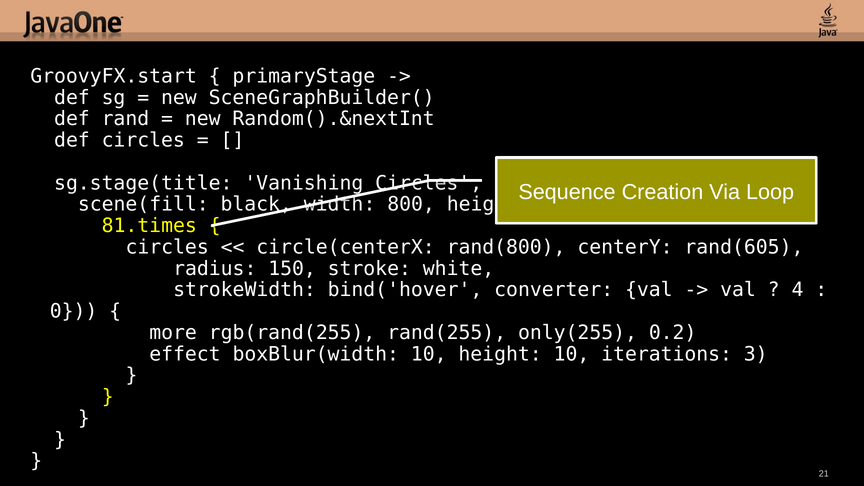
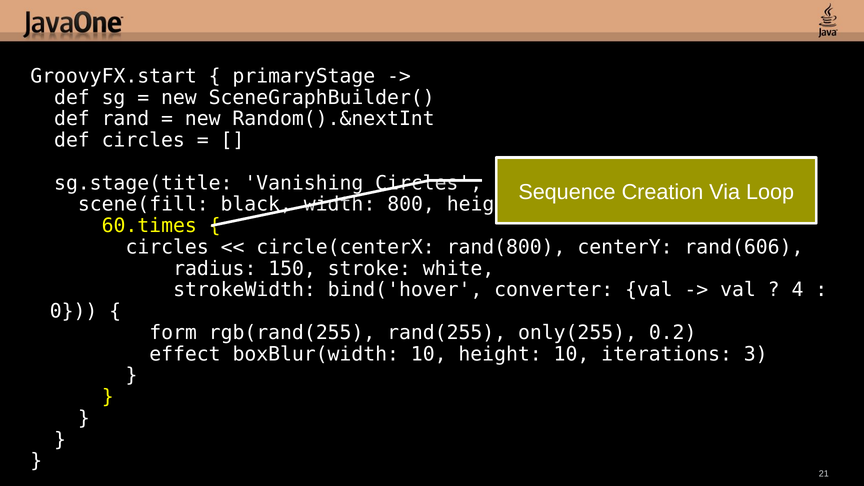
81.times: 81.times -> 60.times
rand(605: rand(605 -> rand(606
more: more -> form
